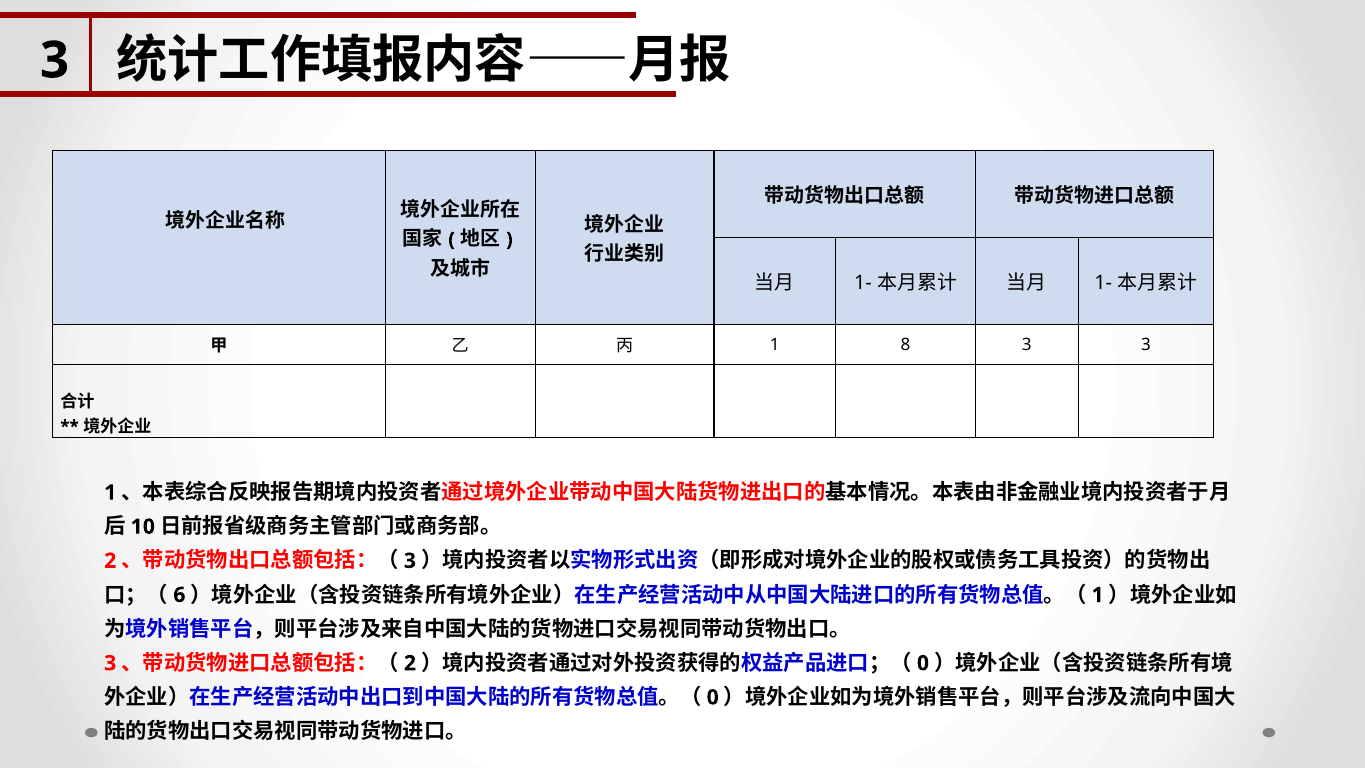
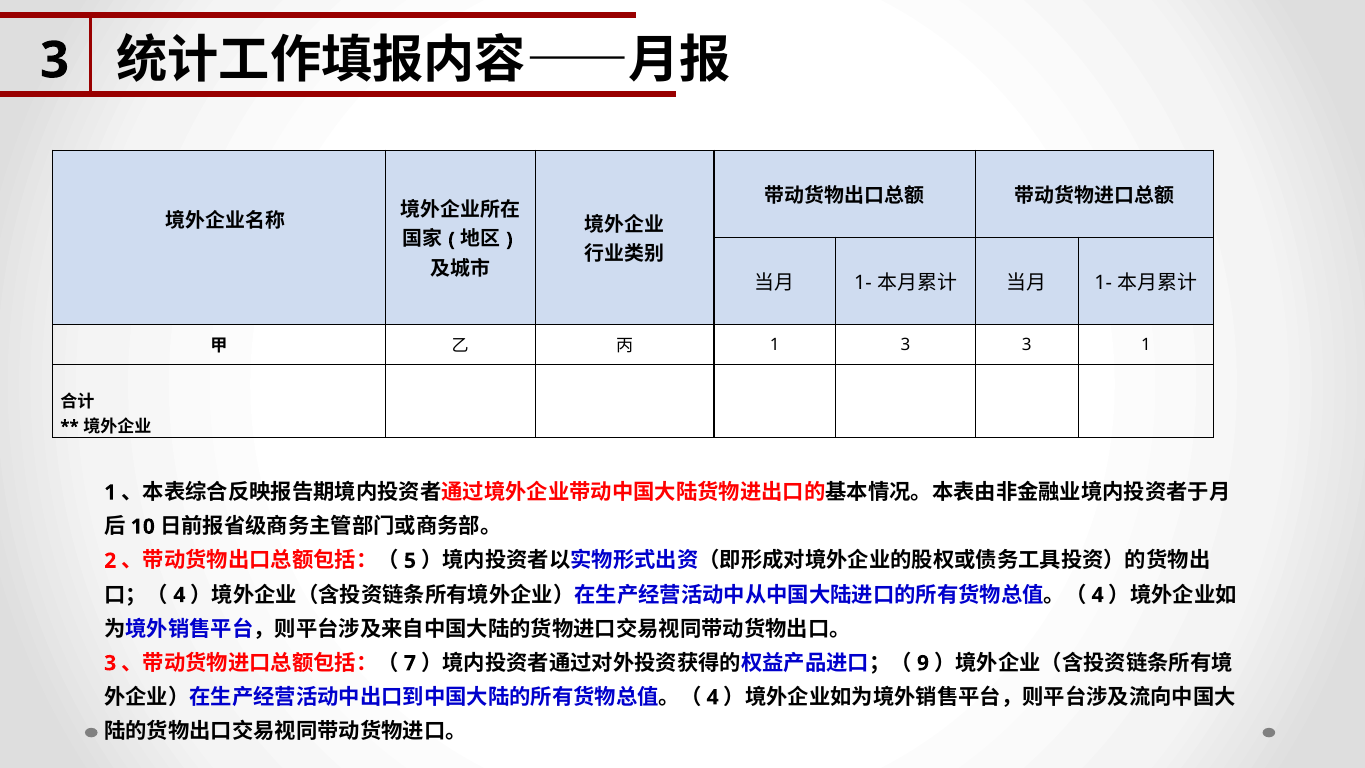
1 8: 8 -> 3
3 3: 3 -> 1
3 at (410, 561): 3 -> 5
6 at (179, 595): 6 -> 4
1 at (1098, 595): 1 -> 4
2 at (410, 663): 2 -> 7
0 at (923, 663): 0 -> 9
0 at (713, 697): 0 -> 4
